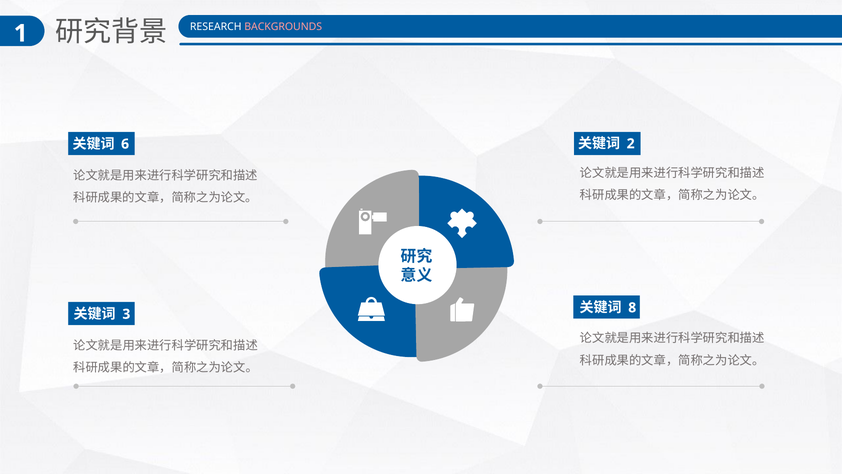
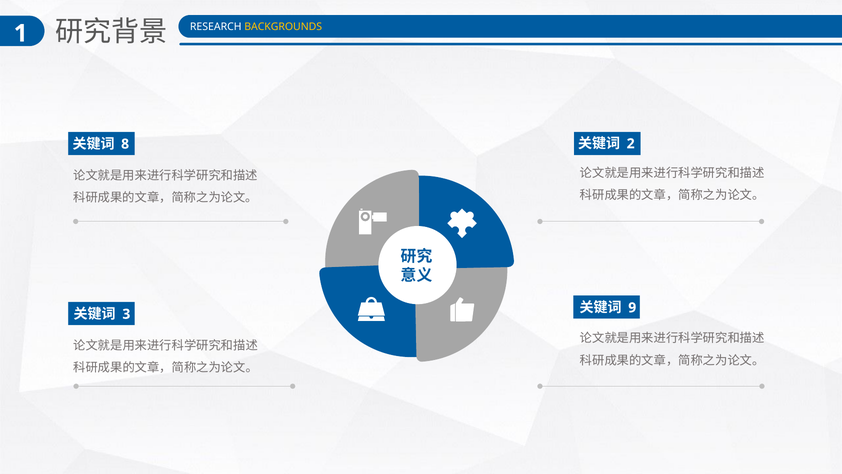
BACKGROUNDS colour: pink -> yellow
6: 6 -> 8
8: 8 -> 9
